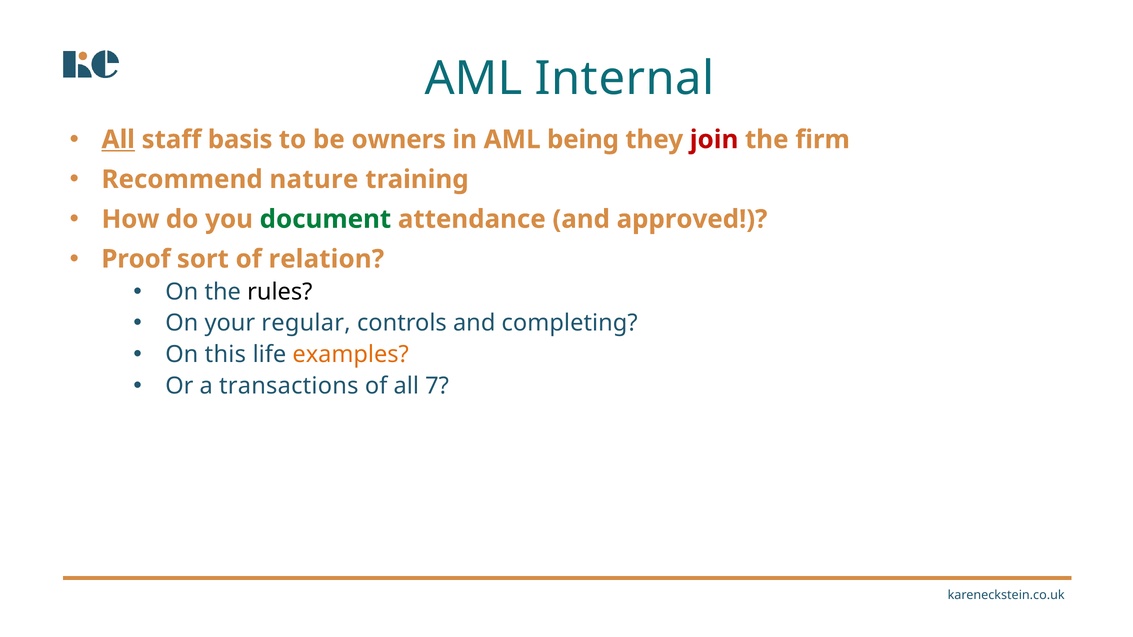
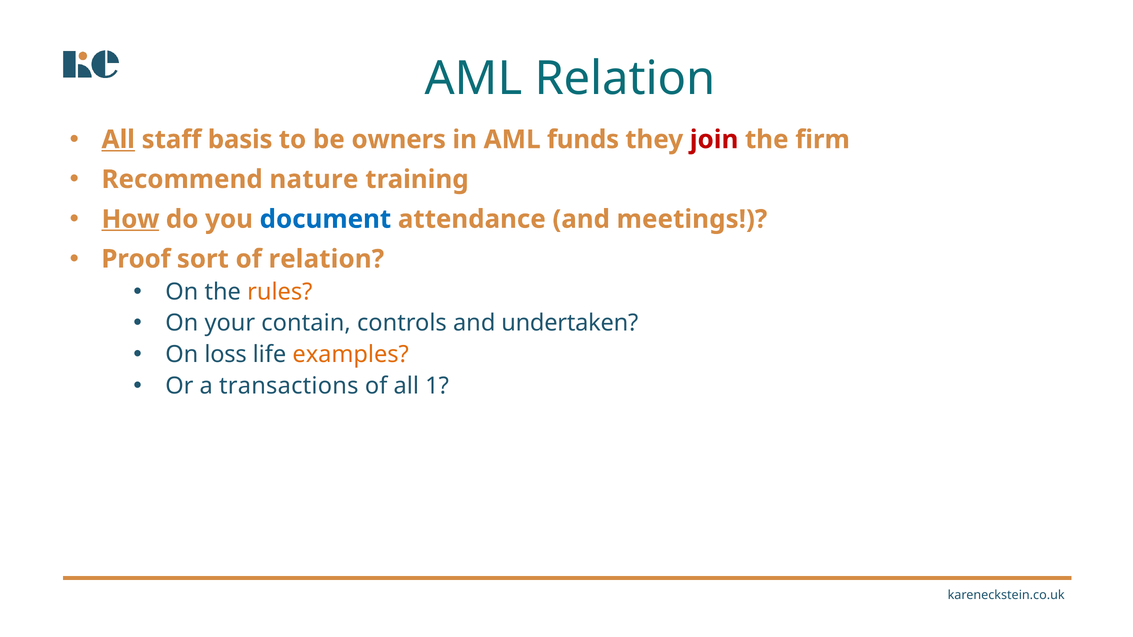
AML Internal: Internal -> Relation
being: being -> funds
How underline: none -> present
document colour: green -> blue
approved: approved -> meetings
rules colour: black -> orange
regular: regular -> contain
completing: completing -> undertaken
this: this -> loss
7: 7 -> 1
